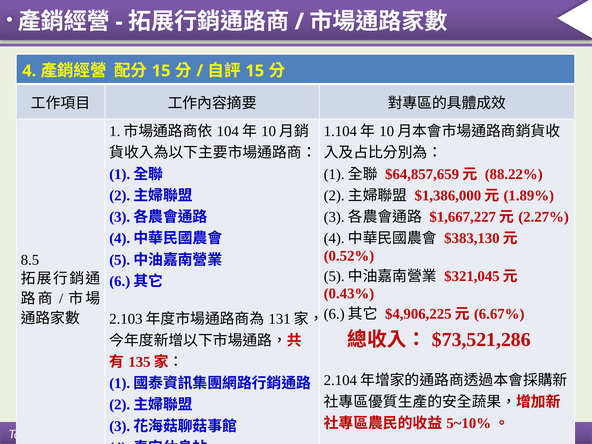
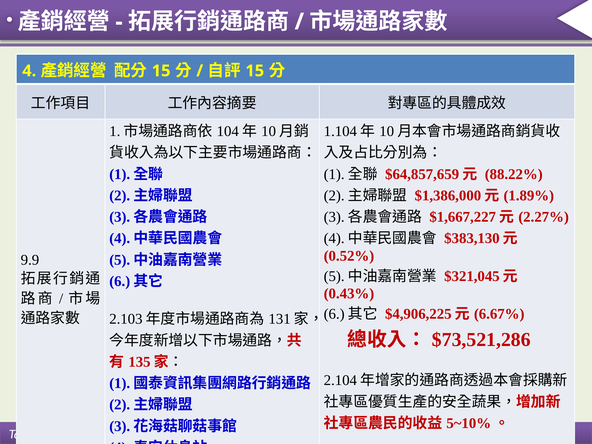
8.5: 8.5 -> 9.9
